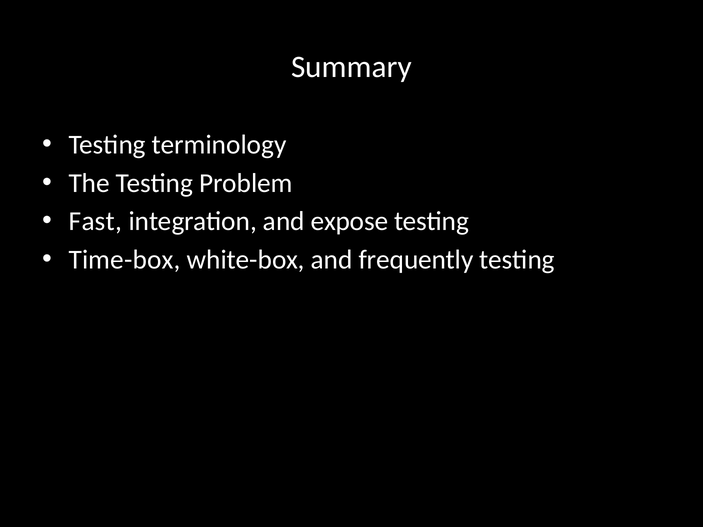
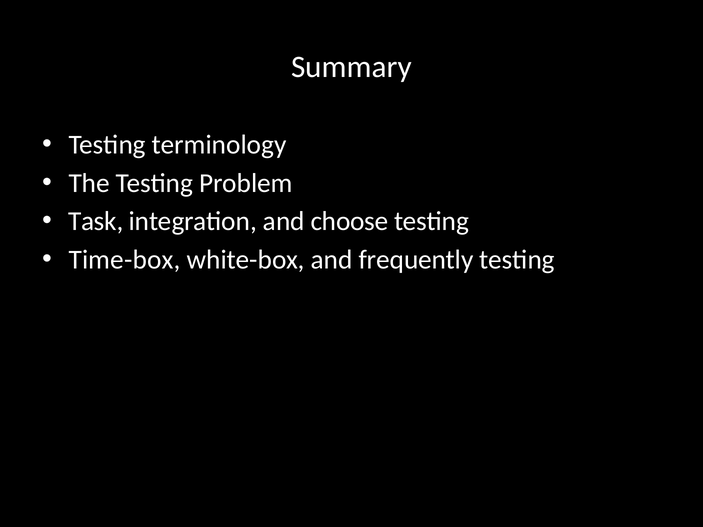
Fast: Fast -> Task
expose: expose -> choose
